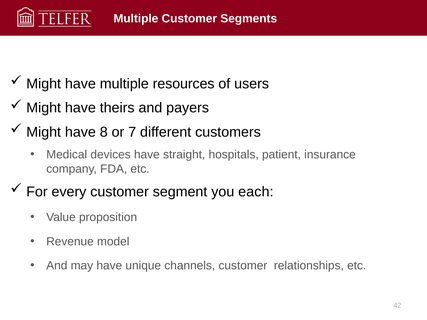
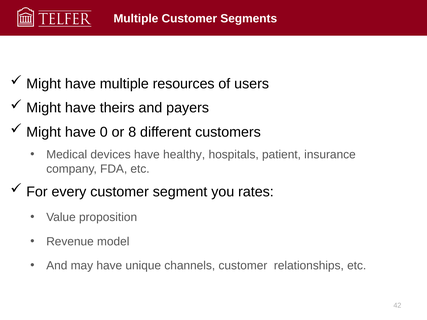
8: 8 -> 0
7: 7 -> 8
straight: straight -> healthy
each: each -> rates
